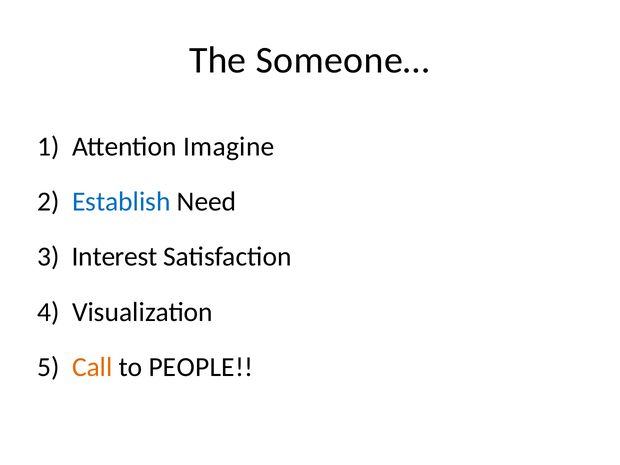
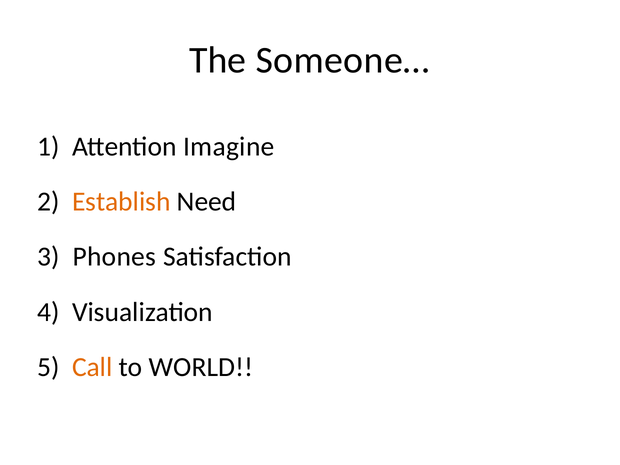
Establish colour: blue -> orange
Interest: Interest -> Phones
PEOPLE: PEOPLE -> WORLD
